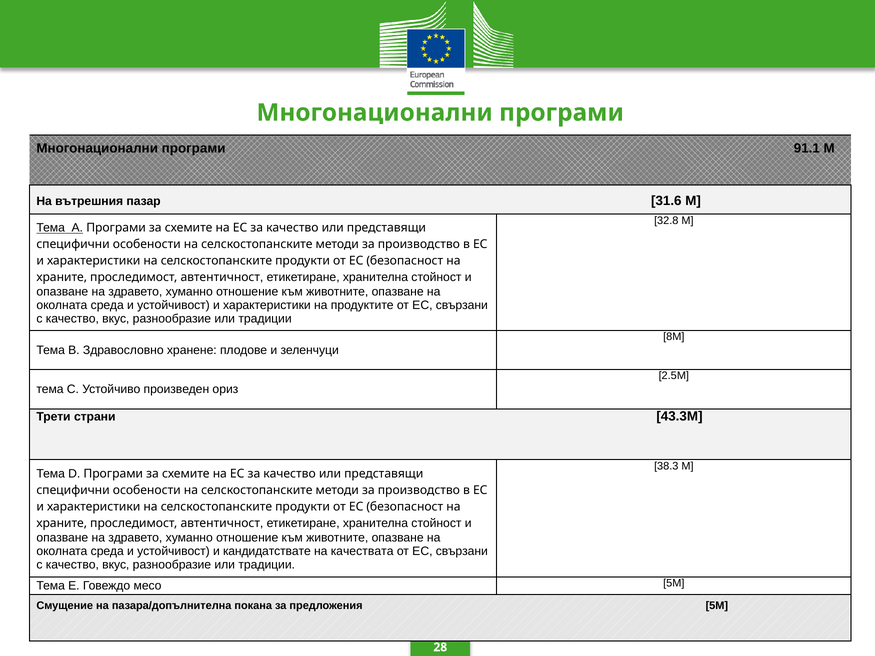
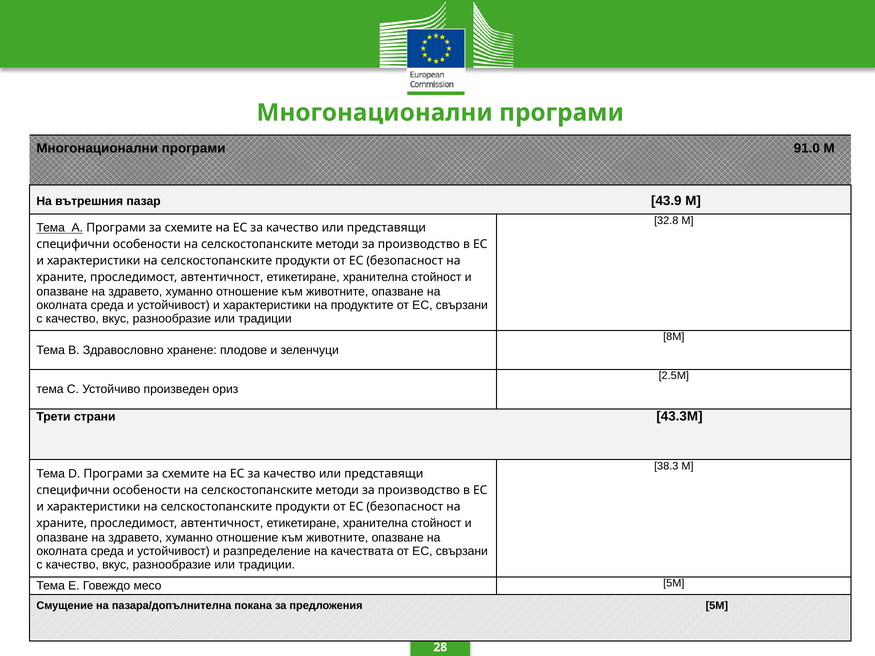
91.1: 91.1 -> 91.0
31.6: 31.6 -> 43.9
кандидатствате: кандидатствате -> разпределение
